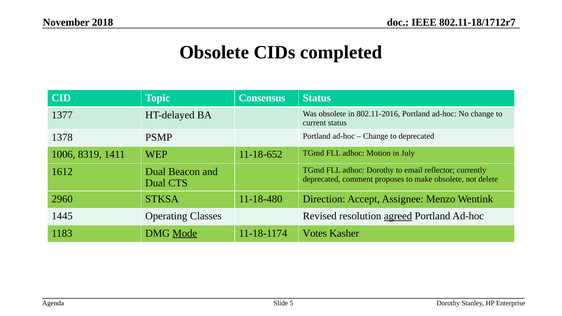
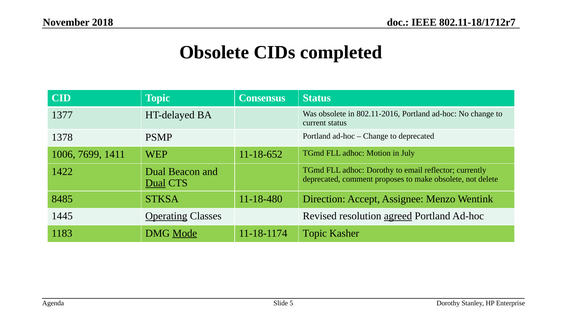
8319: 8319 -> 7699
1612: 1612 -> 1422
Dual at (156, 183) underline: none -> present
2960: 2960 -> 8485
Operating underline: none -> present
11-18-1174 Votes: Votes -> Topic
